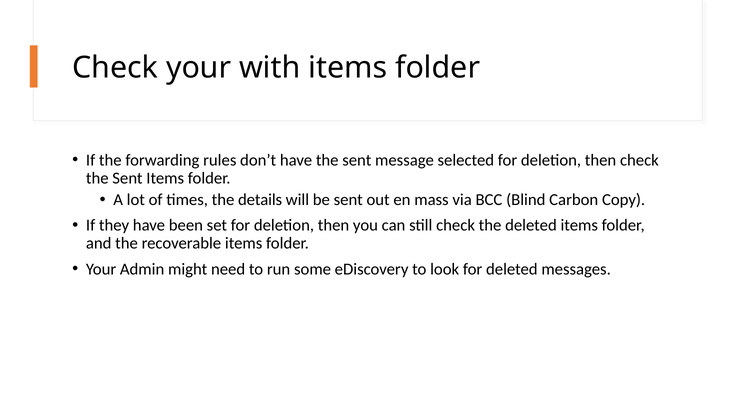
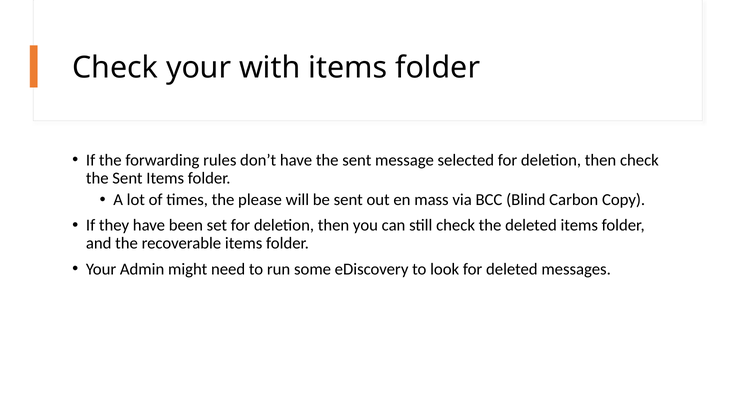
details: details -> please
